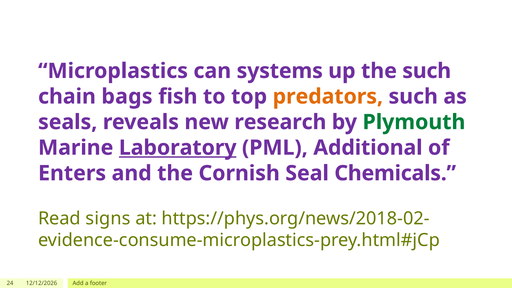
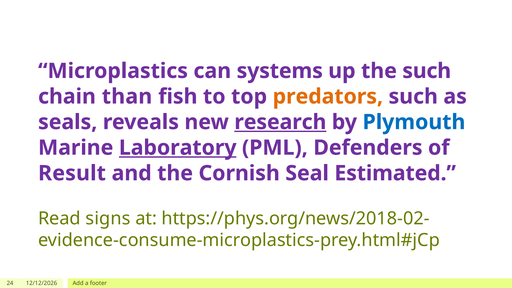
bags: bags -> than
research underline: none -> present
Plymouth colour: green -> blue
Additional: Additional -> Defenders
Enters: Enters -> Result
Chemicals: Chemicals -> Estimated
